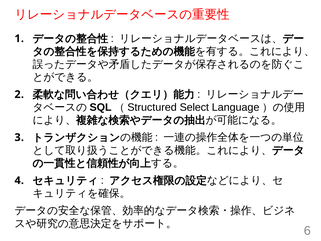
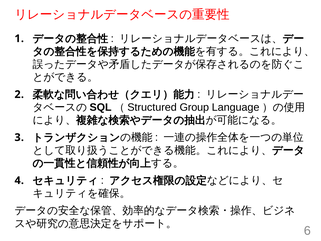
Select: Select -> Group
